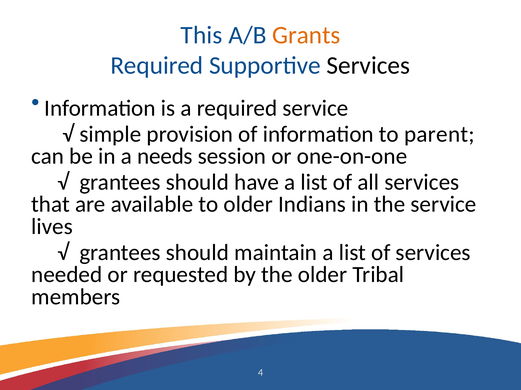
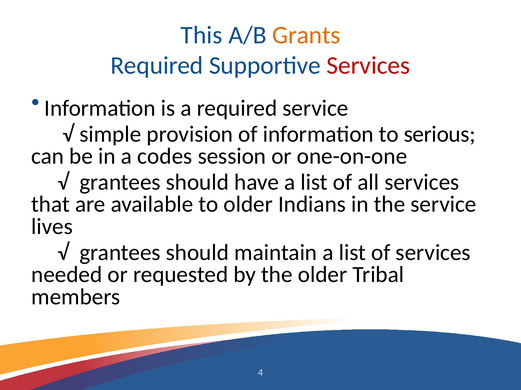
Services at (368, 66) colour: black -> red
parent: parent -> serious
needs: needs -> codes
